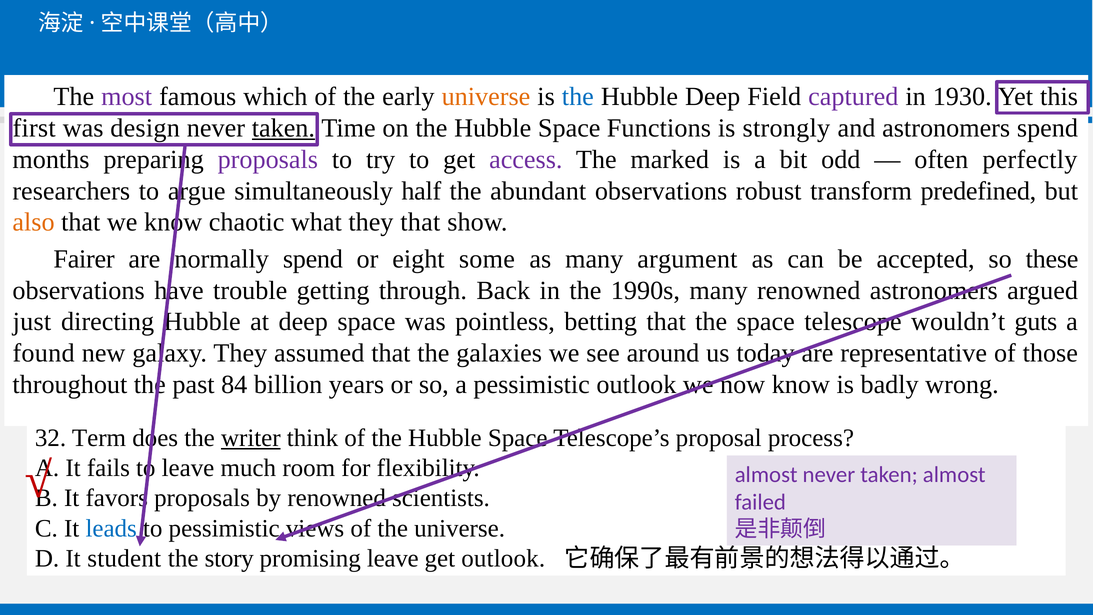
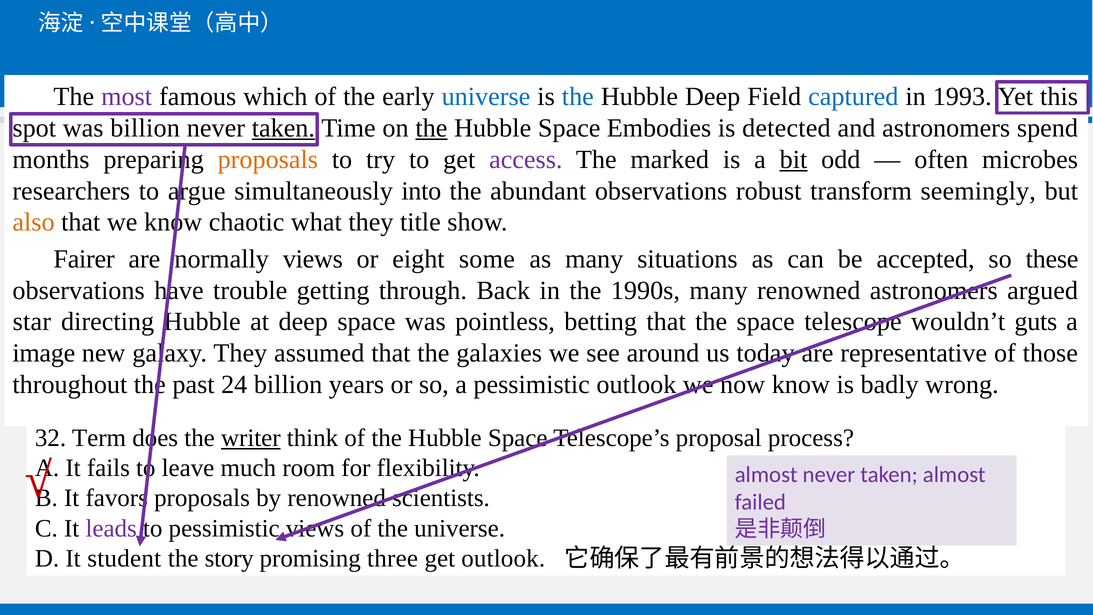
universe at (486, 97) colour: orange -> blue
captured colour: purple -> blue
1930: 1930 -> 1993
first: first -> spot
was design: design -> billion
the at (431, 128) underline: none -> present
Functions: Functions -> Embodies
strongly: strongly -> detected
proposals at (268, 159) colour: purple -> orange
bit underline: none -> present
perfectly: perfectly -> microbes
half: half -> into
predefined: predefined -> seemingly
they that: that -> title
spend at (313, 259): spend -> views
argument: argument -> situations
just: just -> star
found: found -> image
84: 84 -> 24
leads colour: blue -> purple
promising leave: leave -> three
